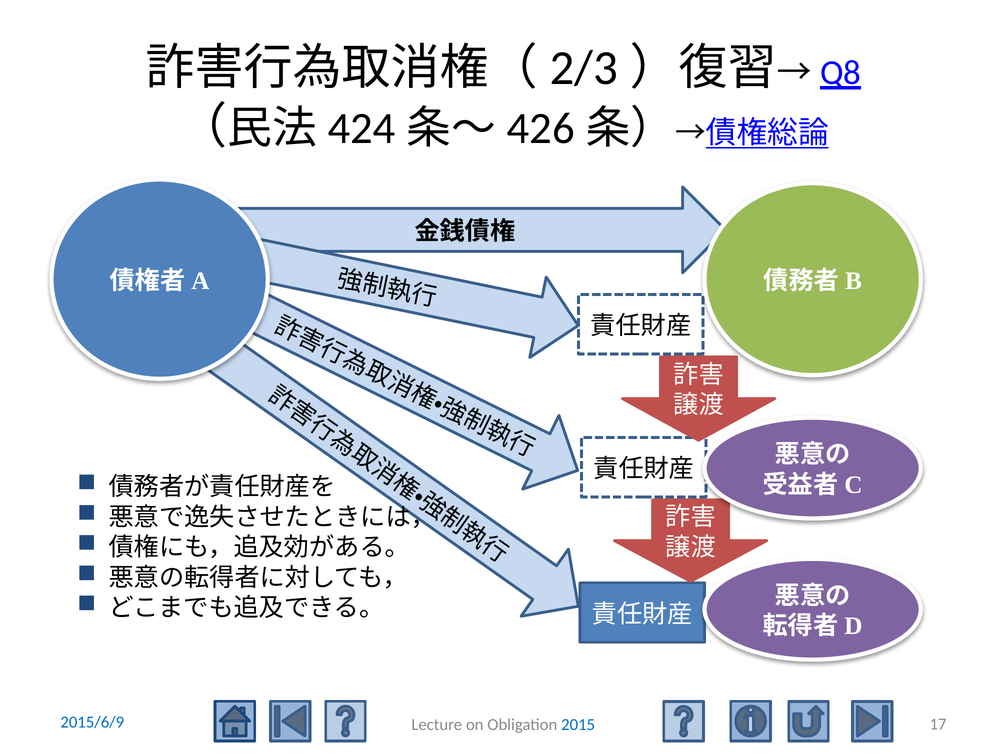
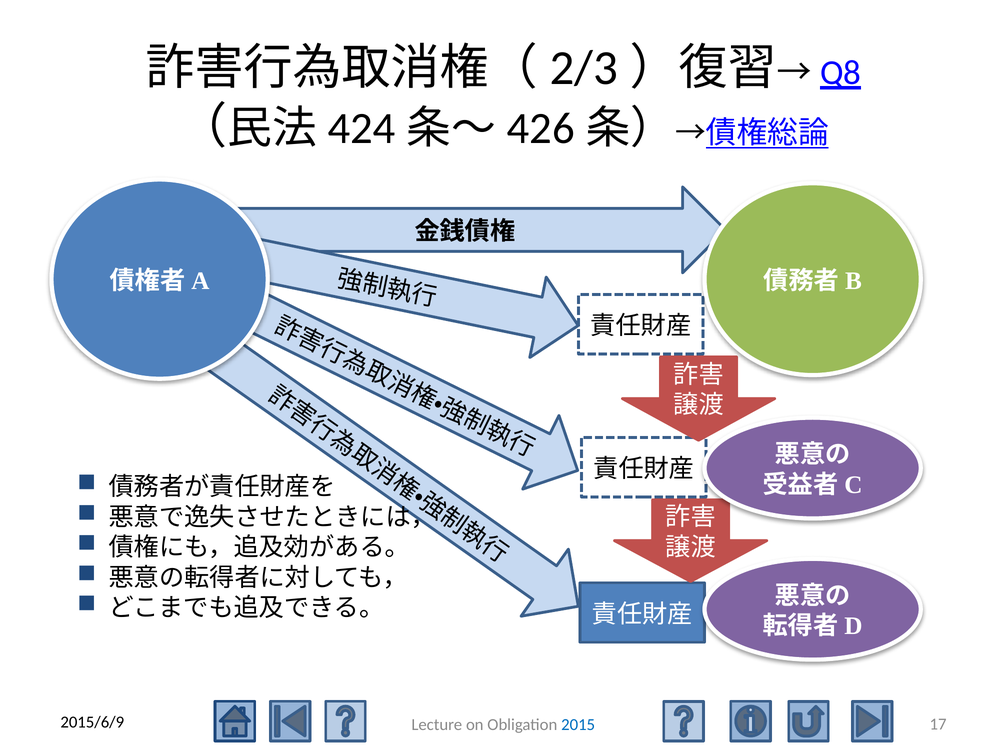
2015/6/9 colour: blue -> black
